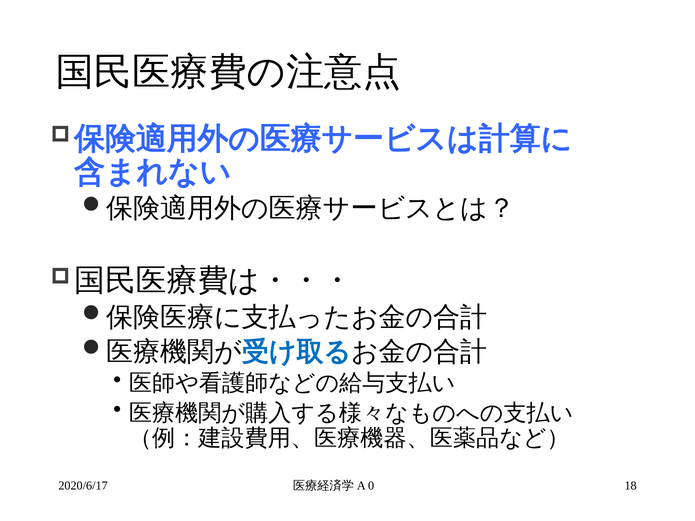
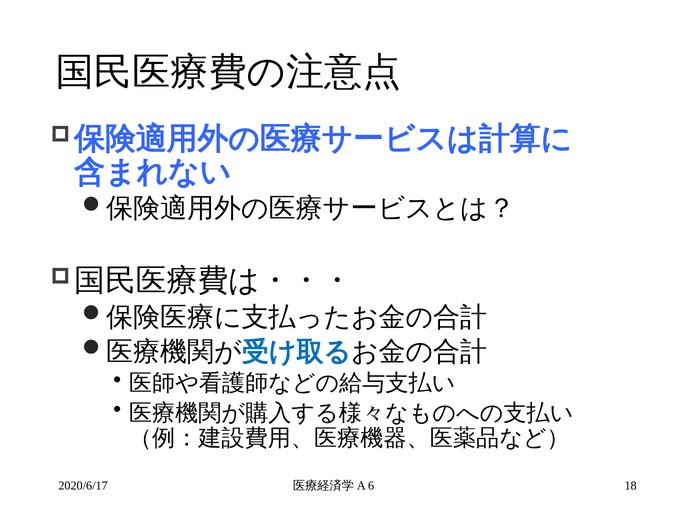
0: 0 -> 6
